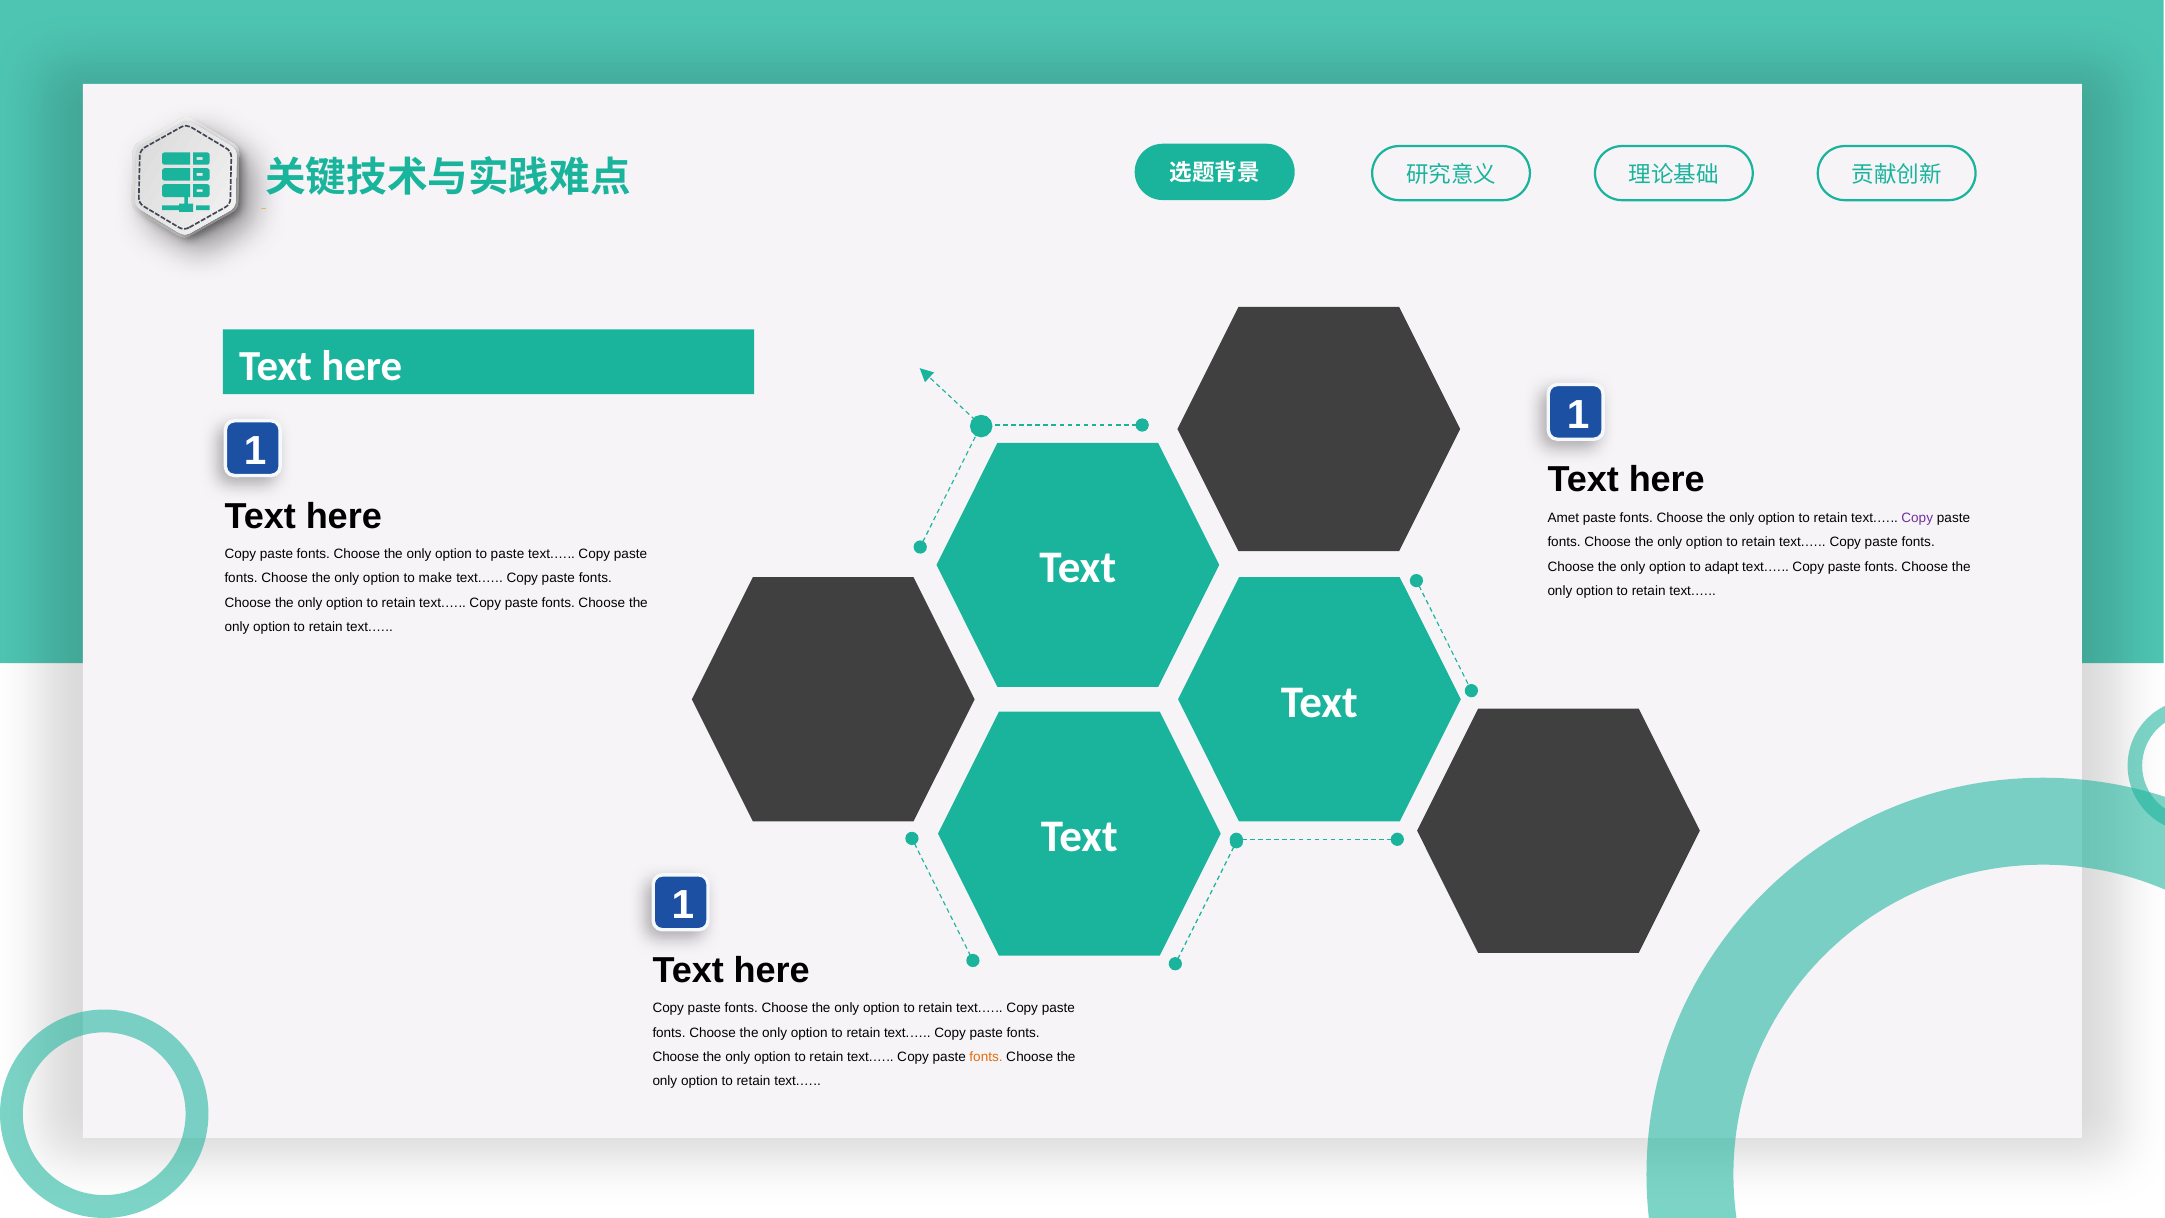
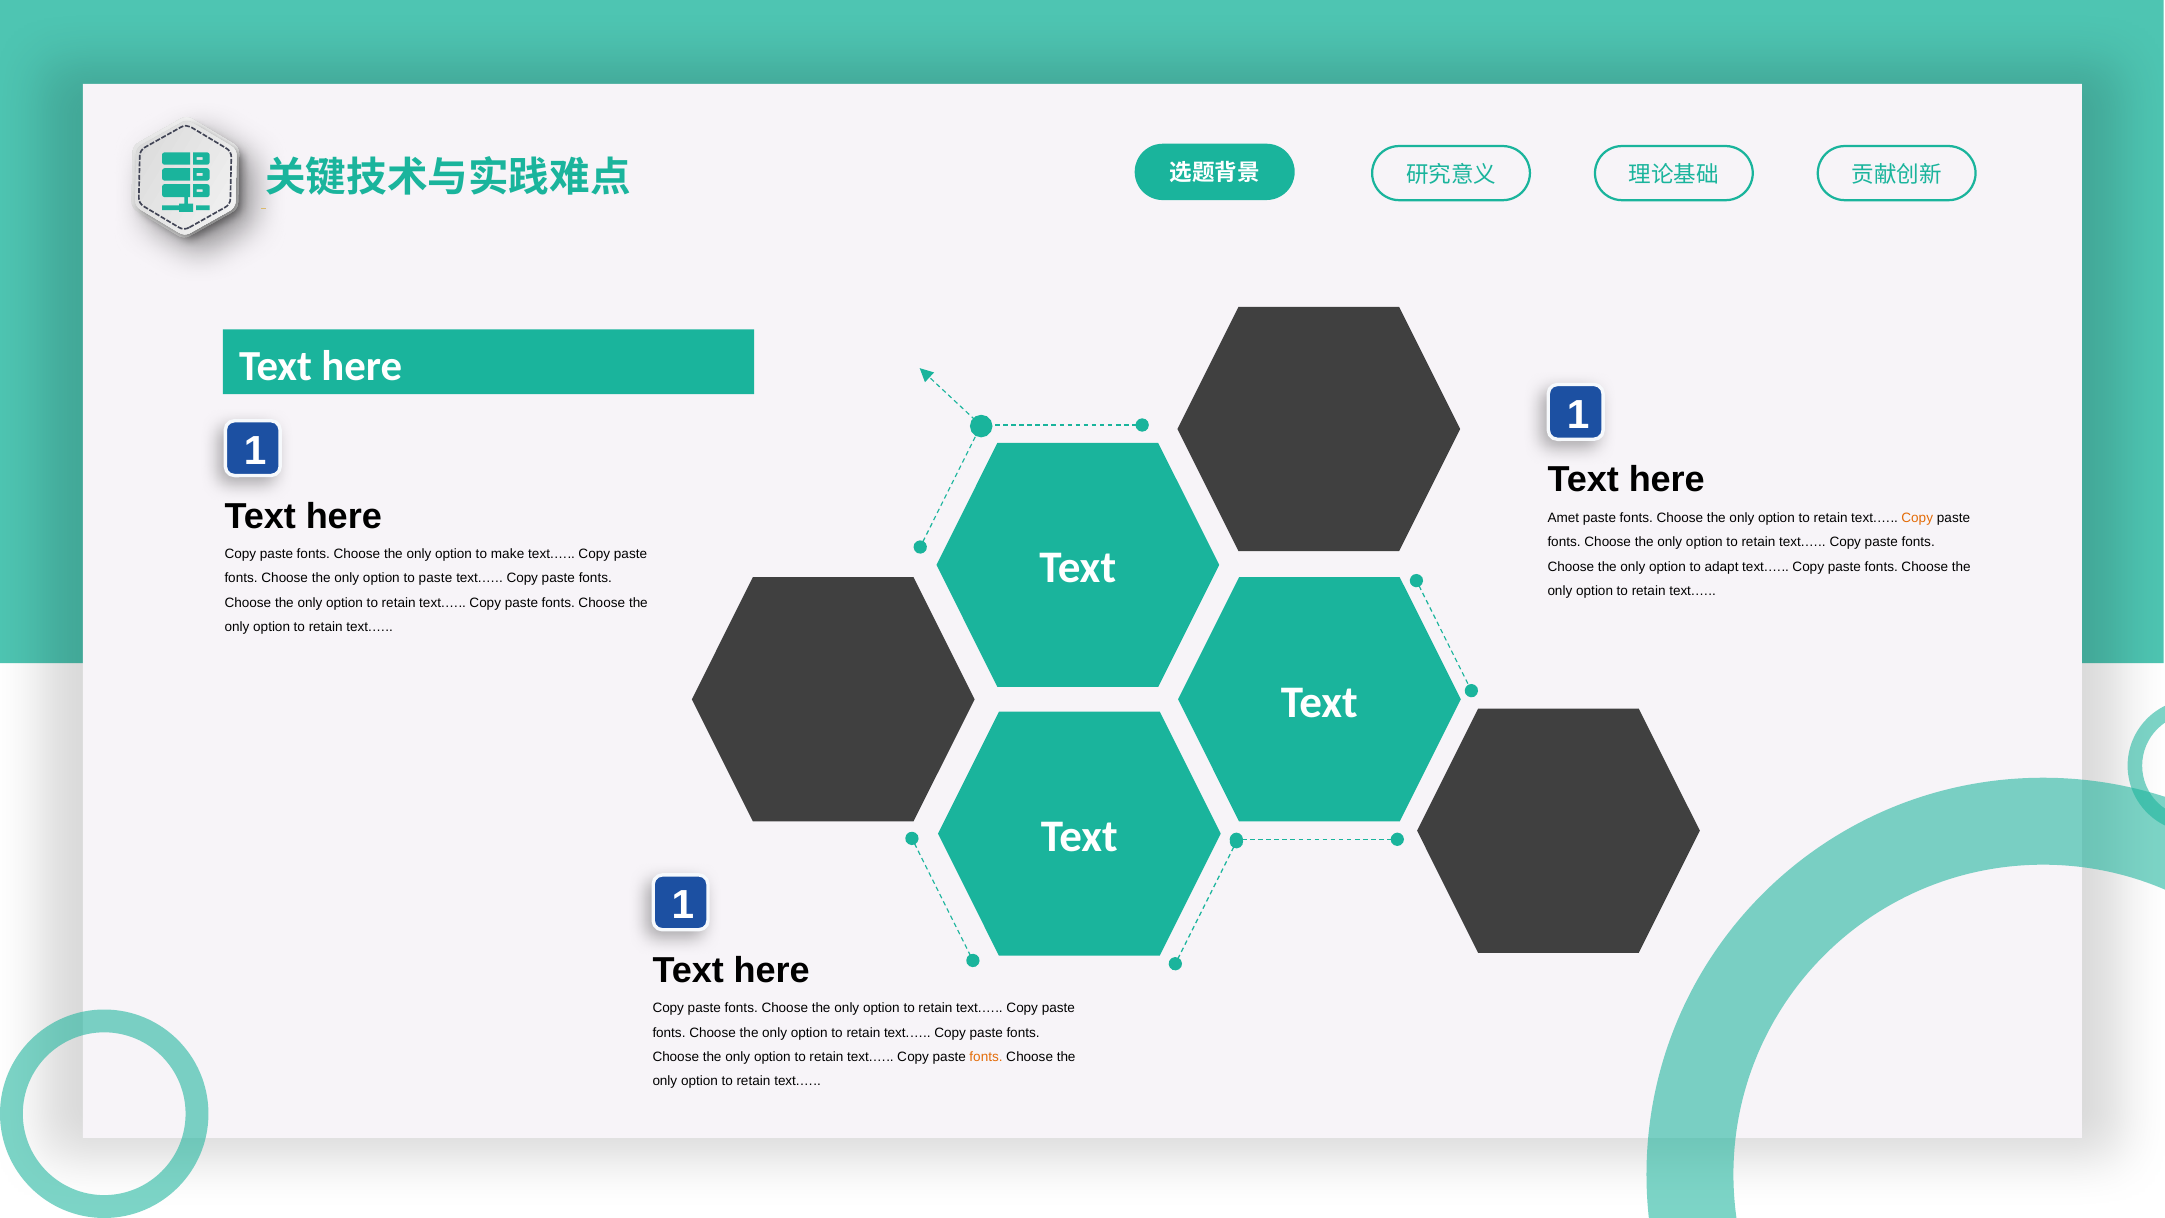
Copy at (1917, 518) colour: purple -> orange
to paste: paste -> make
to make: make -> paste
